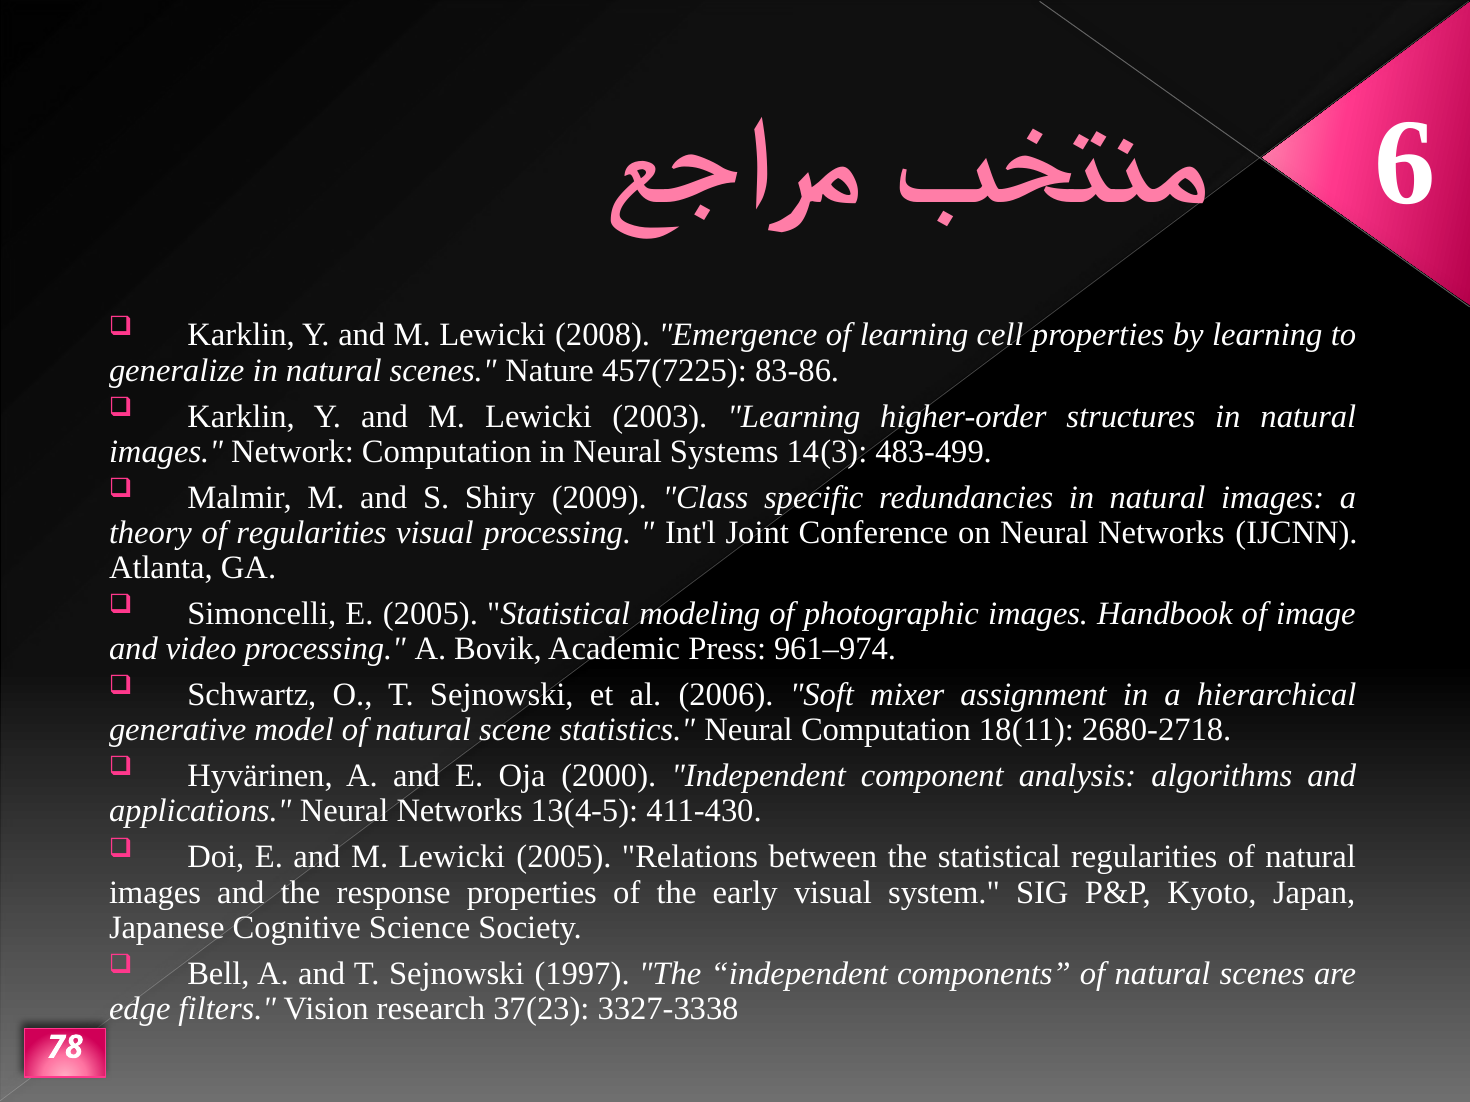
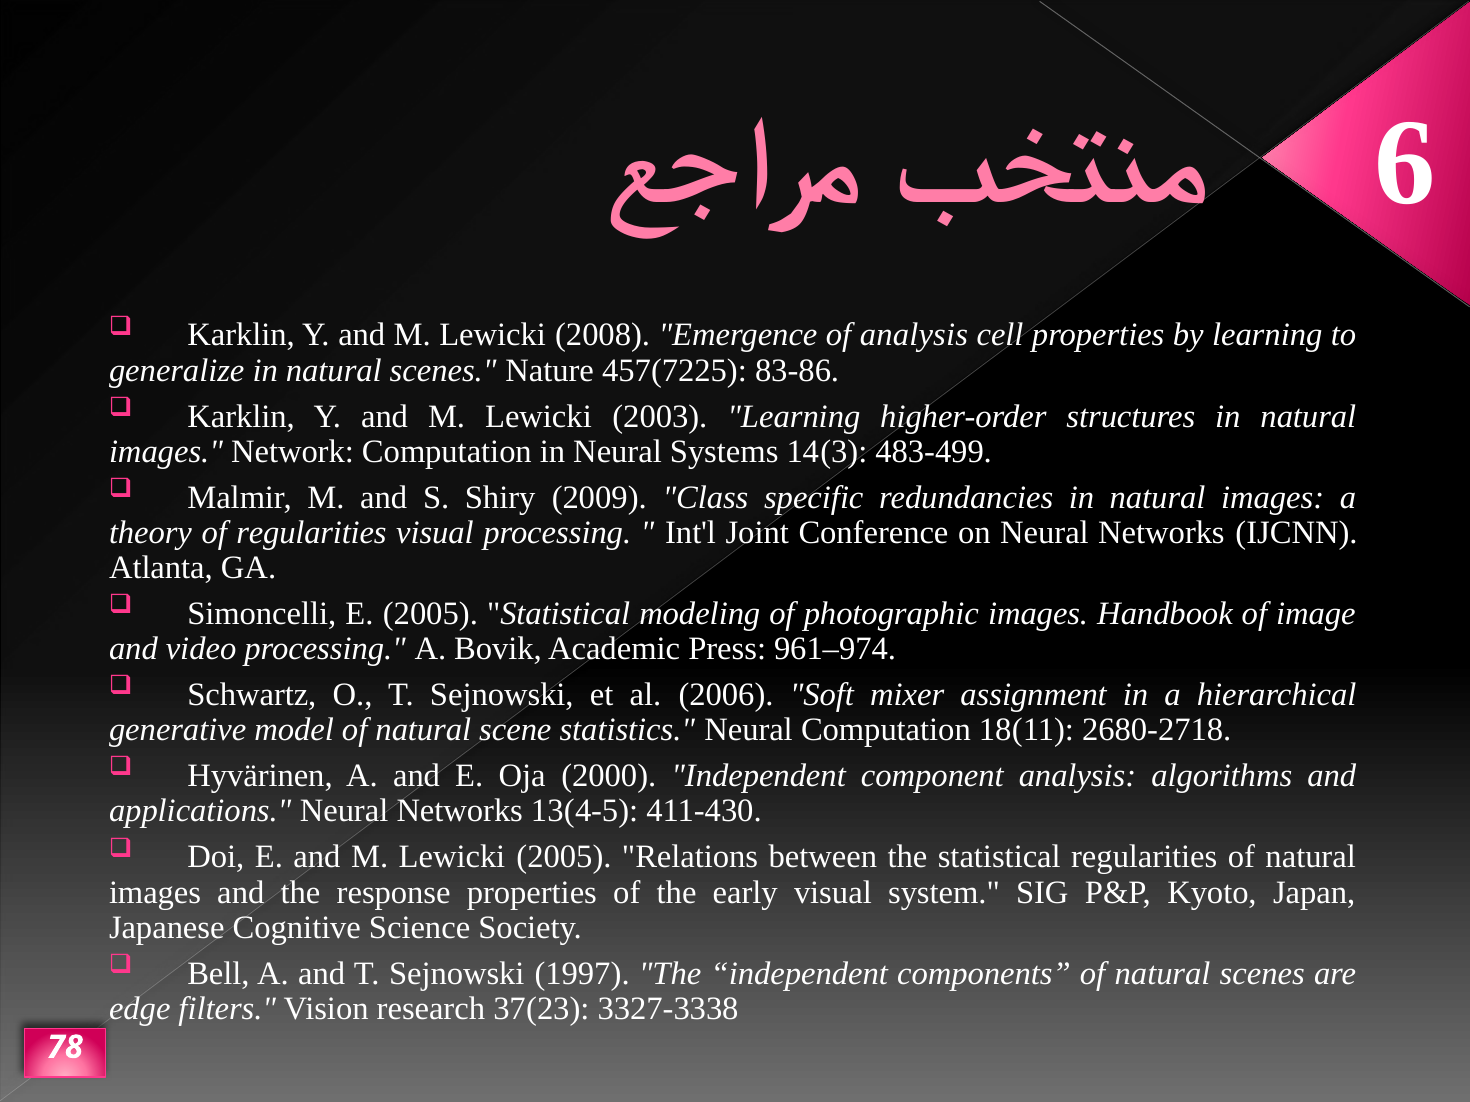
of learning: learning -> analysis
